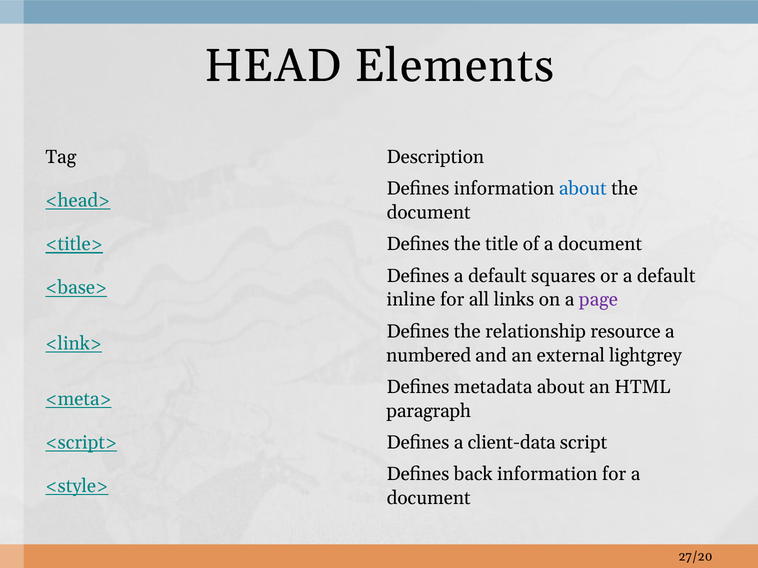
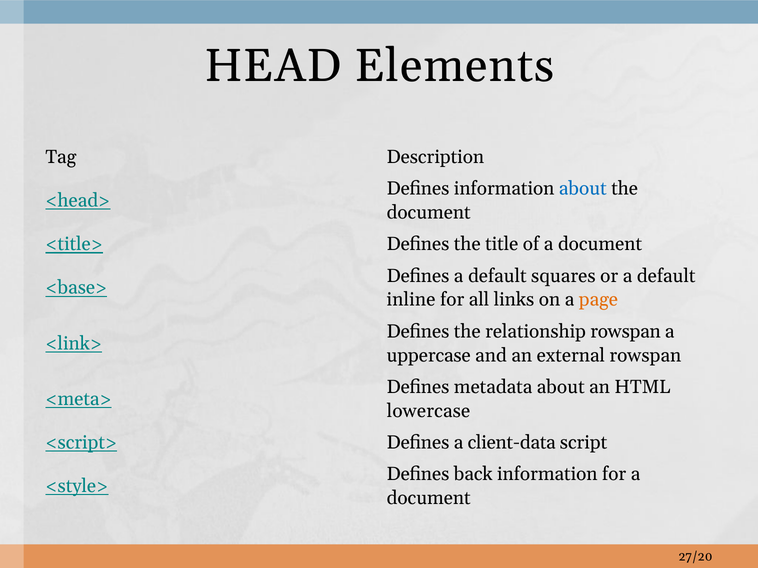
page colour: purple -> orange
relationship resource: resource -> rowspan
numbered: numbered -> uppercase
external lightgrey: lightgrey -> rowspan
paragraph: paragraph -> lowercase
